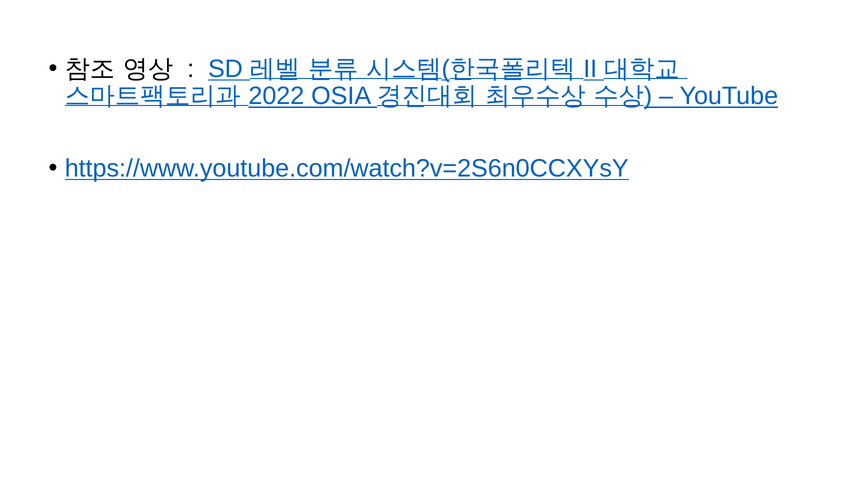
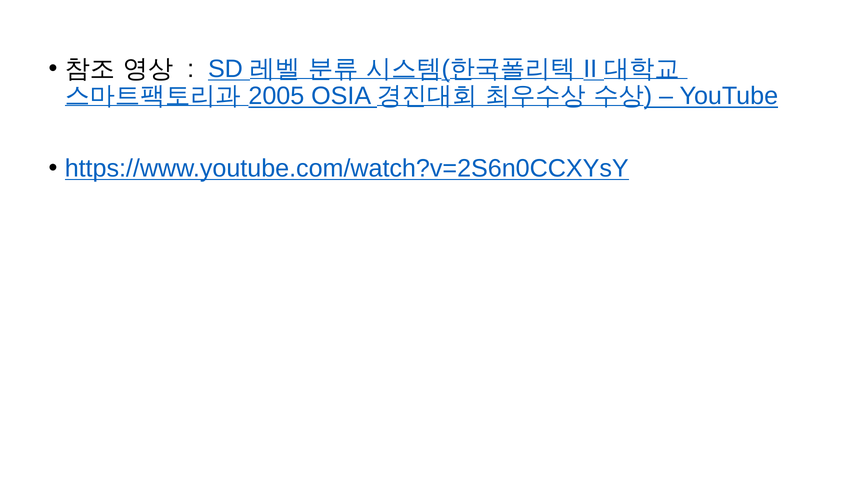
2022: 2022 -> 2005
